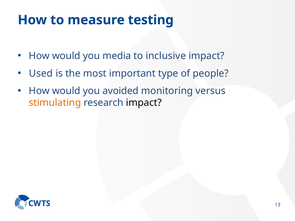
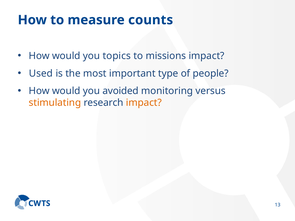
testing: testing -> counts
media: media -> topics
inclusive: inclusive -> missions
impact at (144, 103) colour: black -> orange
